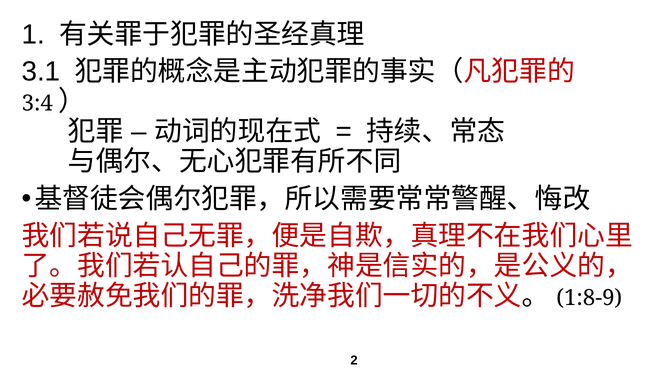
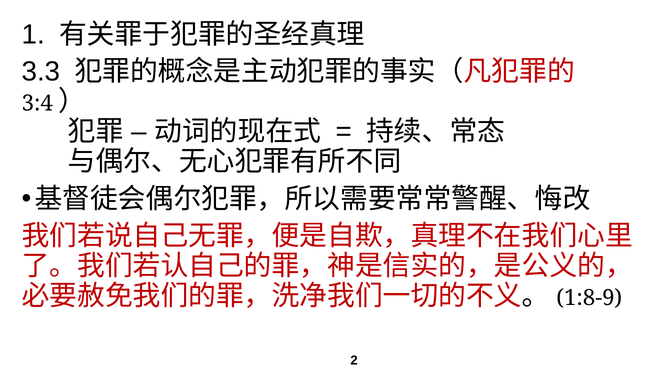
3.1: 3.1 -> 3.3
